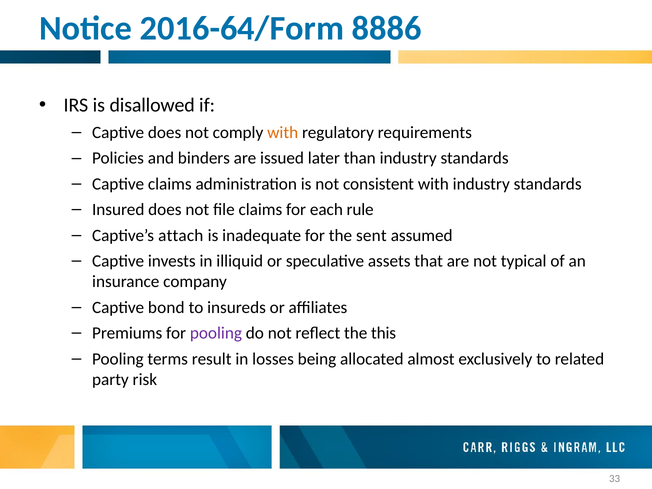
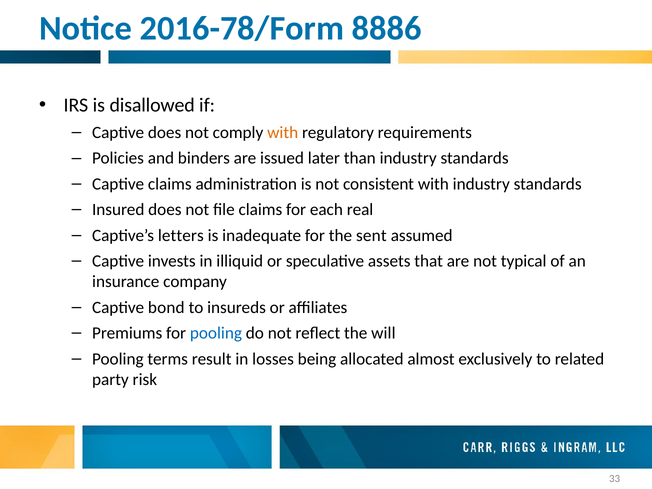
2016-64/Form: 2016-64/Form -> 2016-78/Form
rule: rule -> real
attach: attach -> letters
pooling at (216, 333) colour: purple -> blue
this: this -> will
